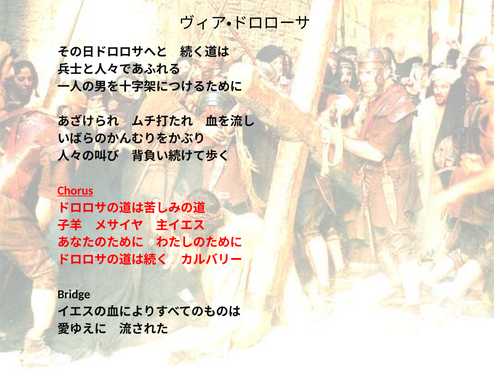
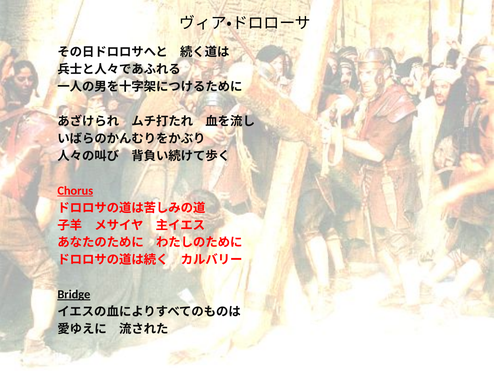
Bridge underline: none -> present
